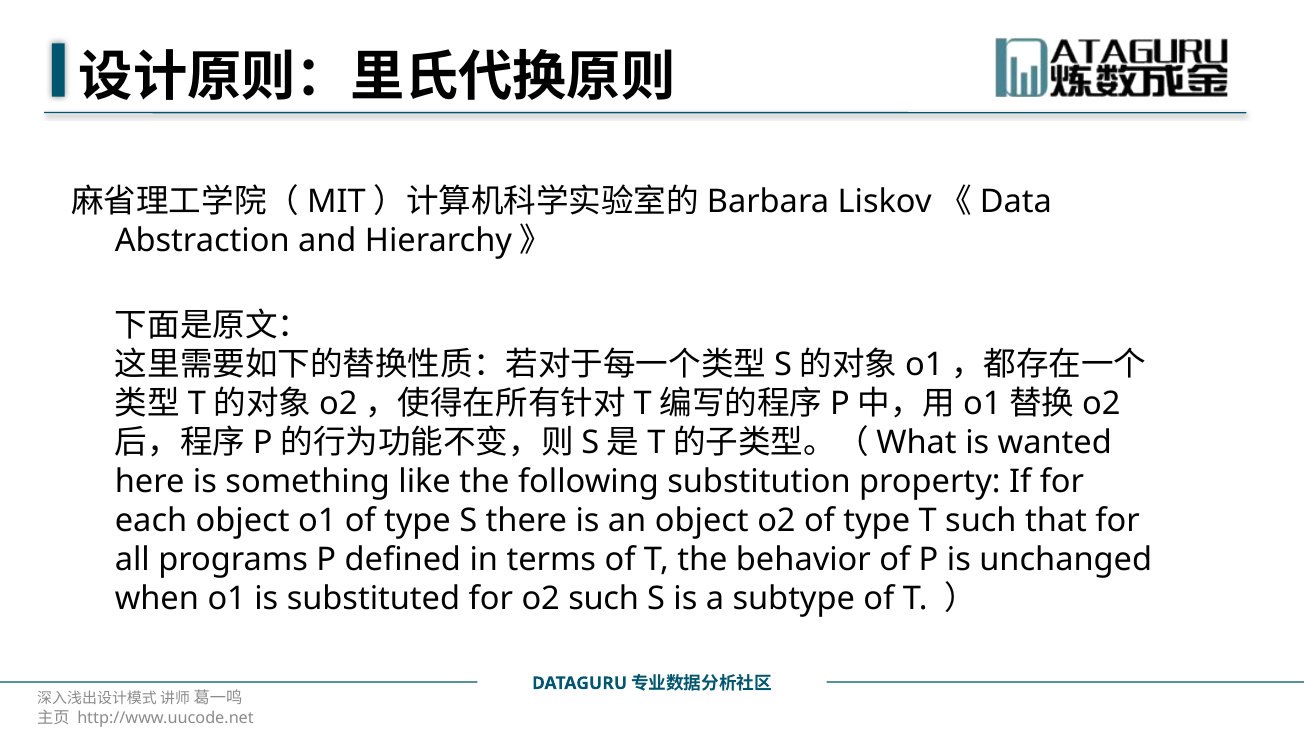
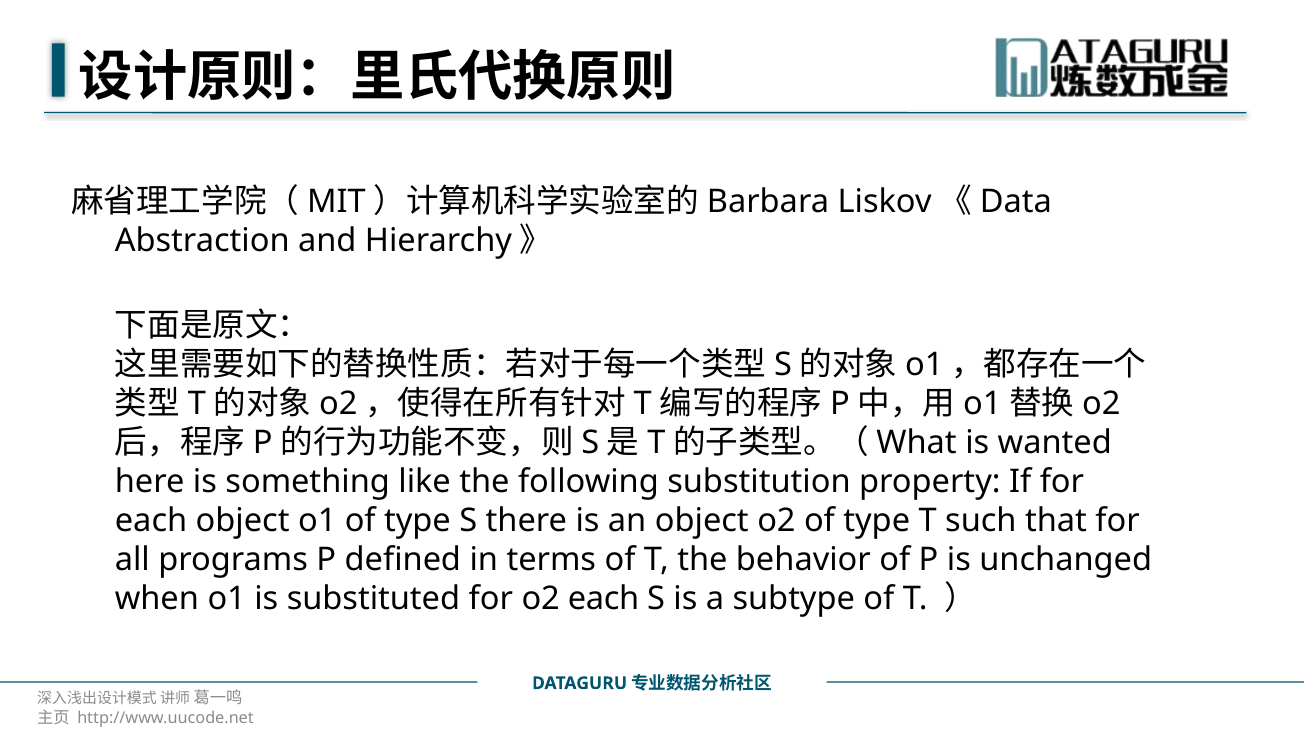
o2 such: such -> each
